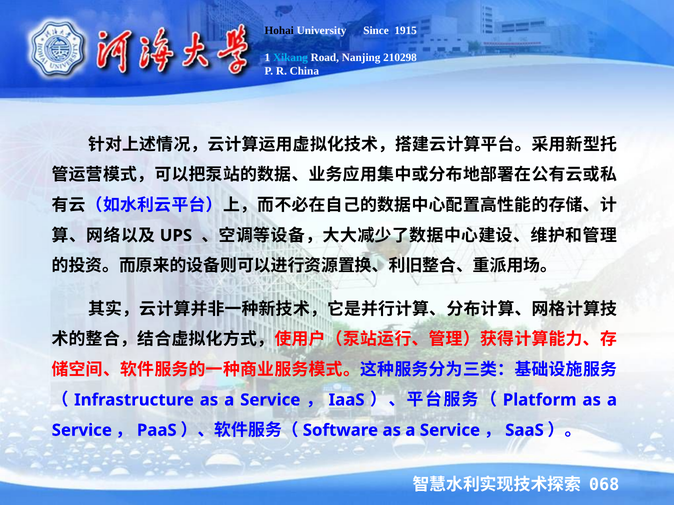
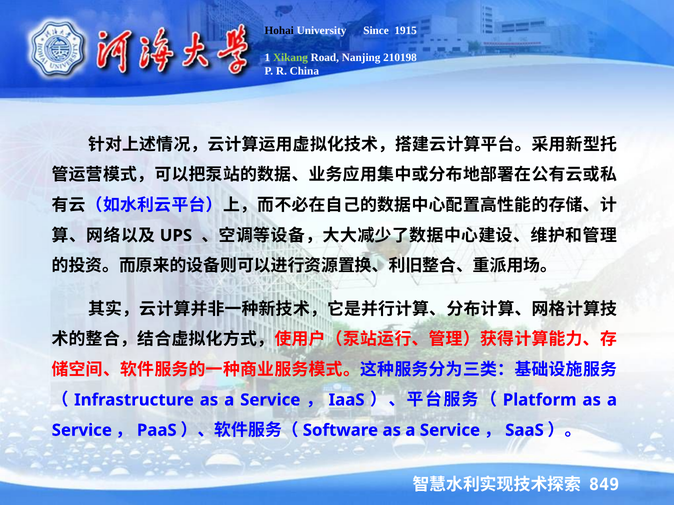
Xikang colour: light blue -> light green
210298: 210298 -> 210198
068: 068 -> 849
